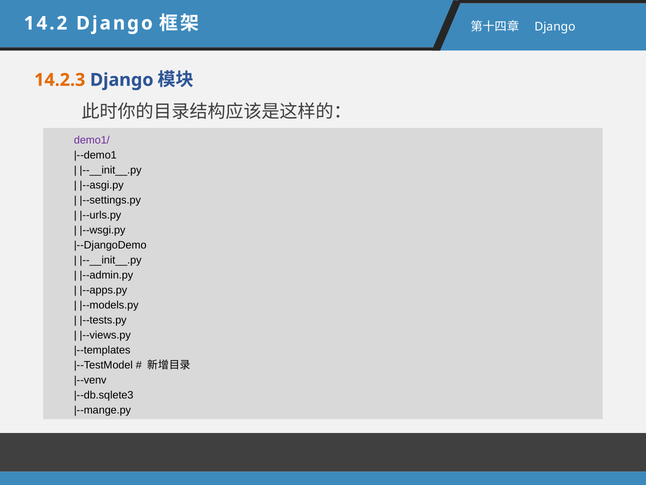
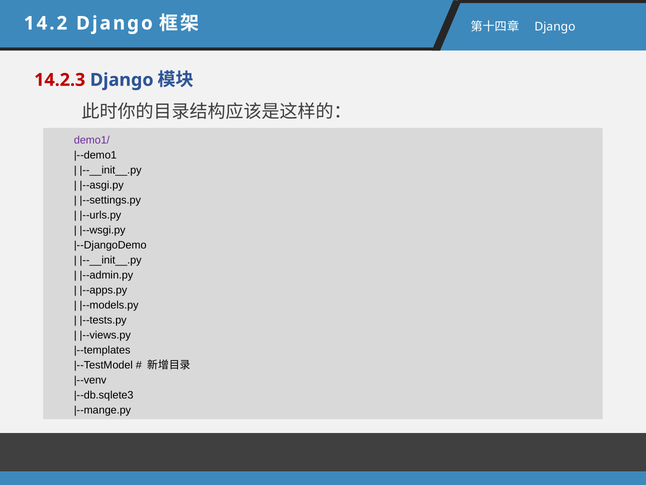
14.2.3 colour: orange -> red
